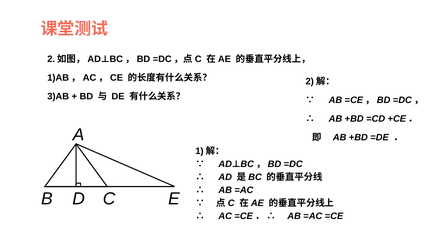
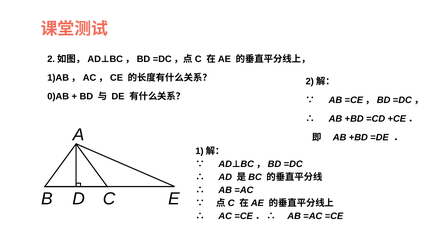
3)AB: 3)AB -> 0)AB
